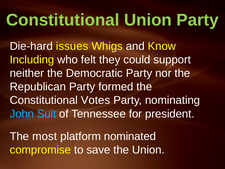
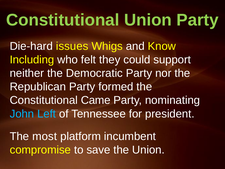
Votes: Votes -> Came
Suit: Suit -> Left
nominated: nominated -> incumbent
